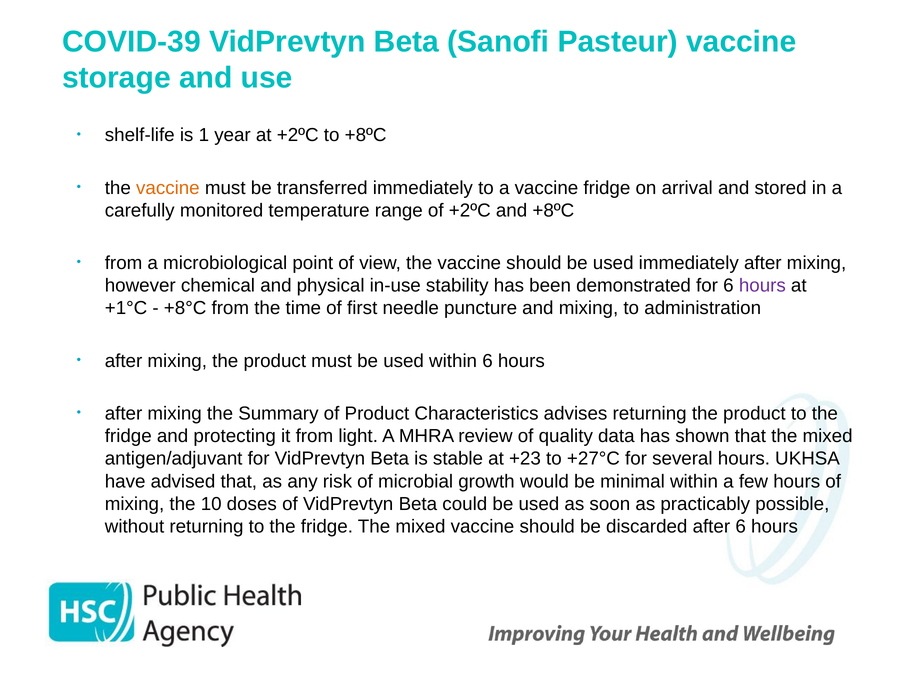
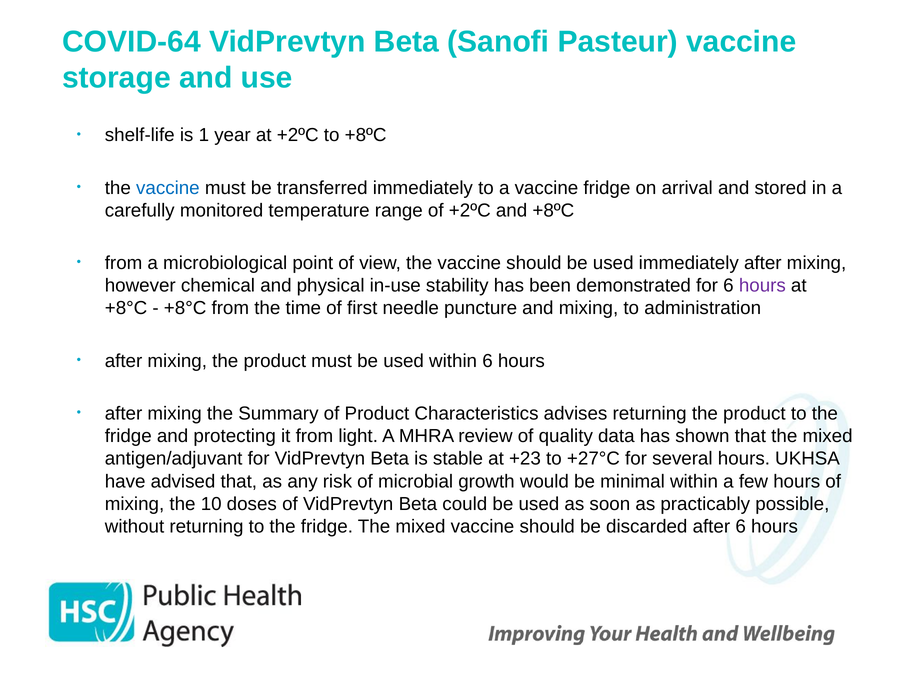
COVID-39: COVID-39 -> COVID-64
vaccine at (168, 188) colour: orange -> blue
+1°C at (126, 308): +1°C -> +8°C
